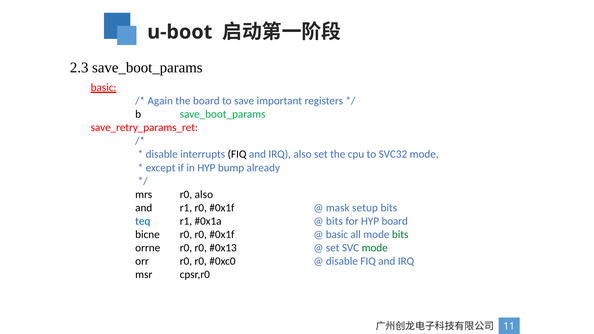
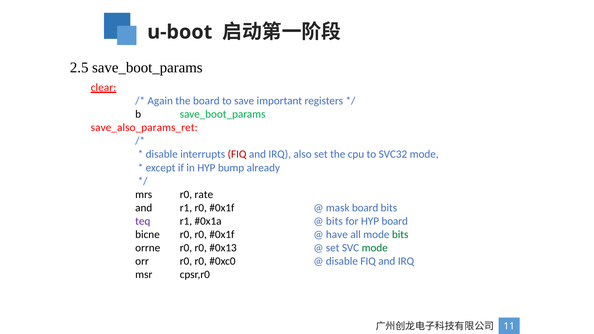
2.3: 2.3 -> 2.5
basic at (104, 88): basic -> clear
save_retry_params_ret: save_retry_params_ret -> save_also_params_ret
FIQ at (237, 154) colour: black -> red
r0 also: also -> rate
mask setup: setup -> board
teq colour: blue -> purple
basic at (337, 235): basic -> have
